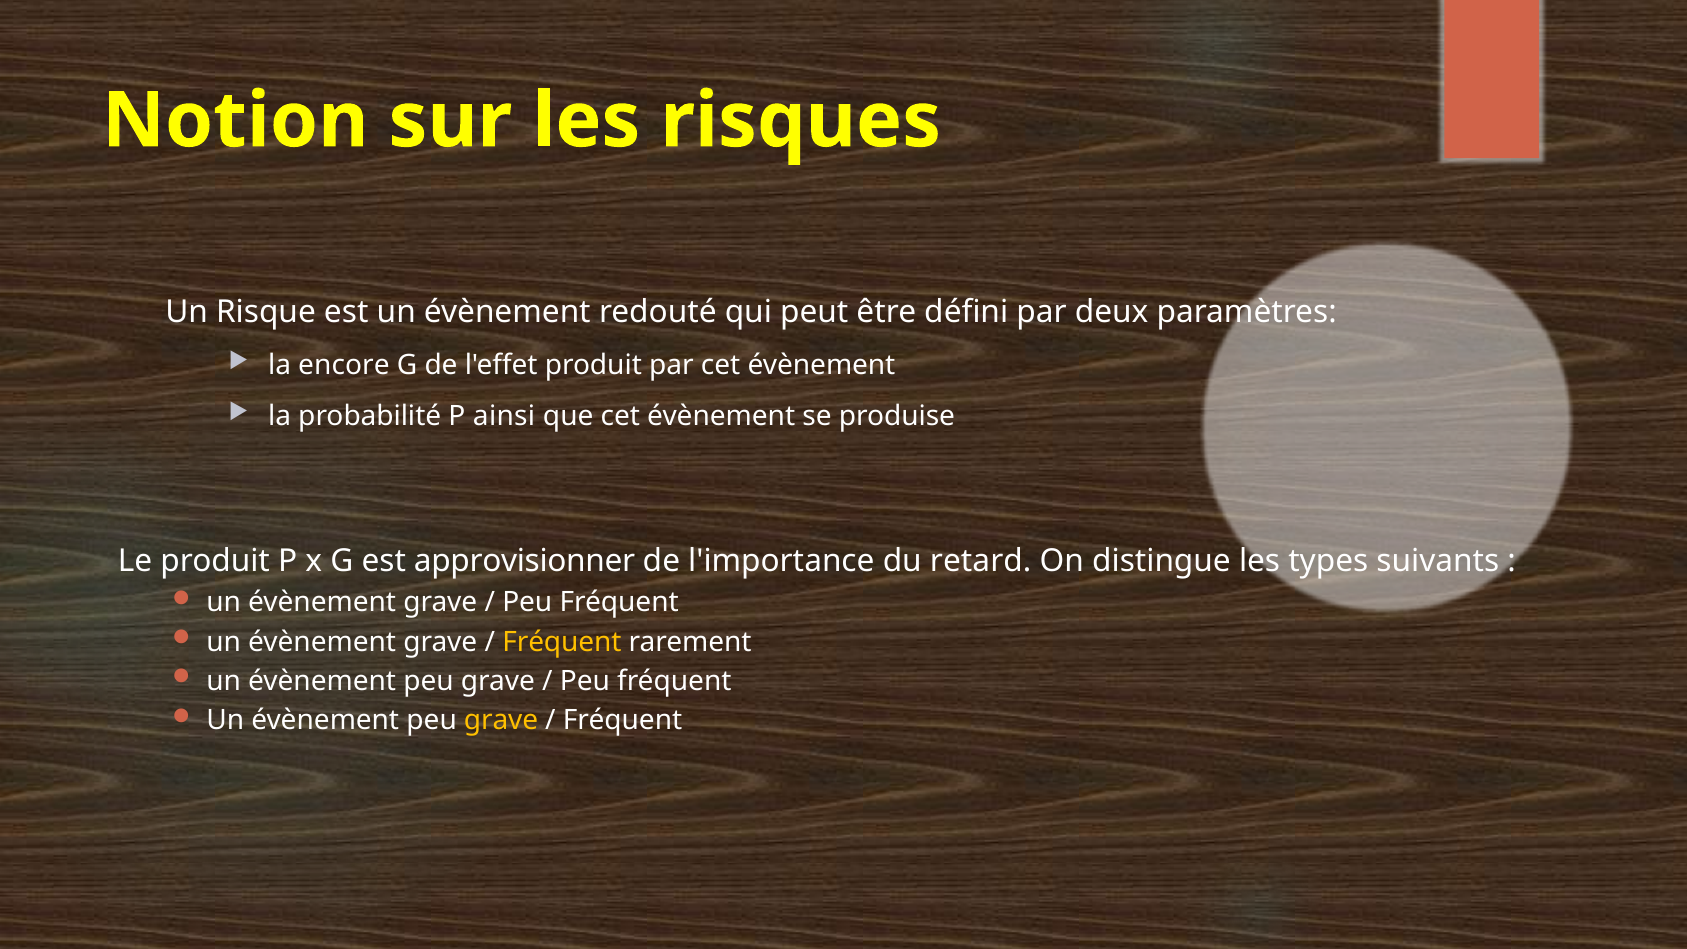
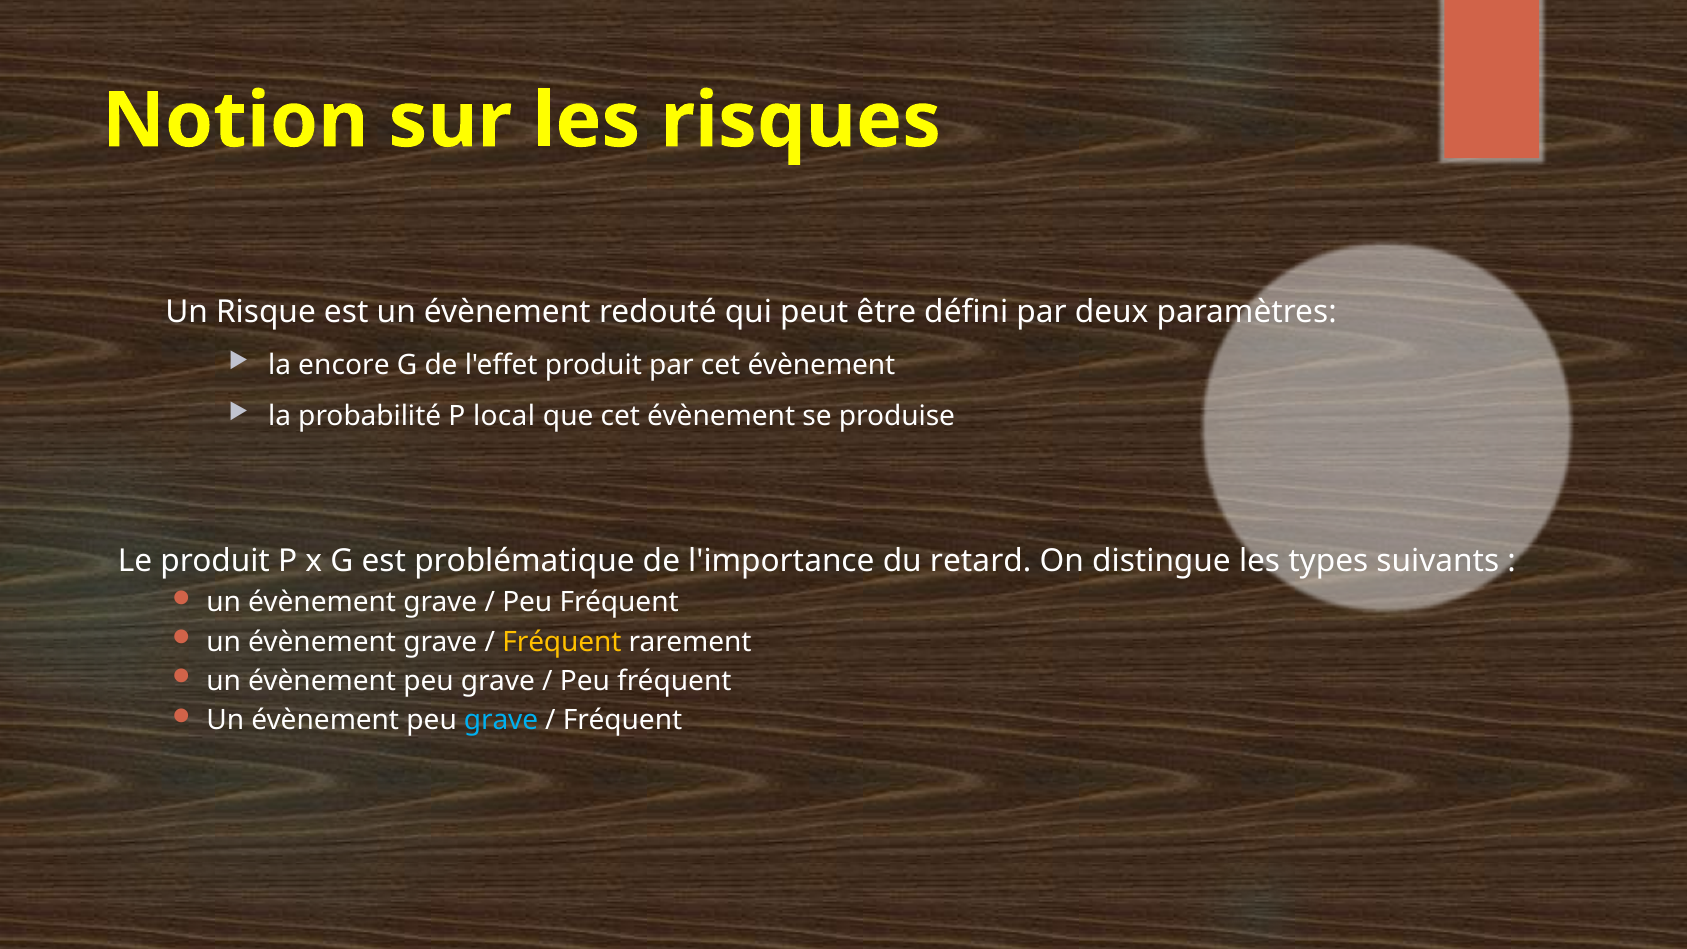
ainsi: ainsi -> local
approvisionner: approvisionner -> problématique
grave at (501, 720) colour: yellow -> light blue
